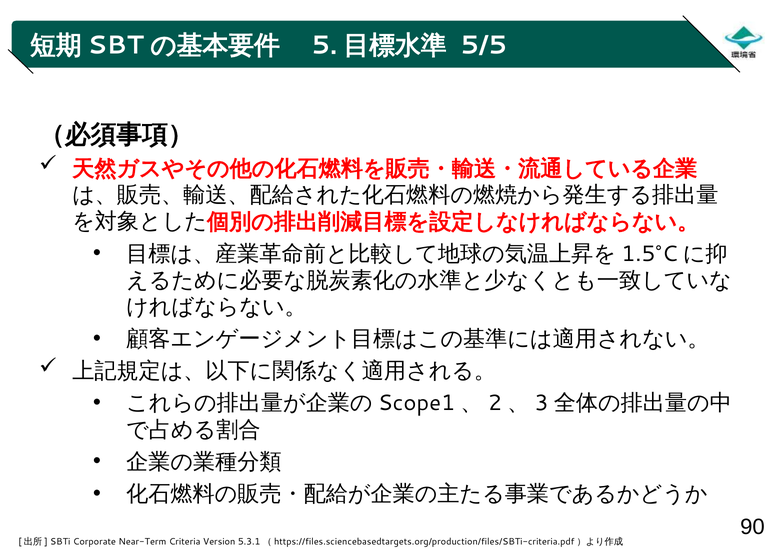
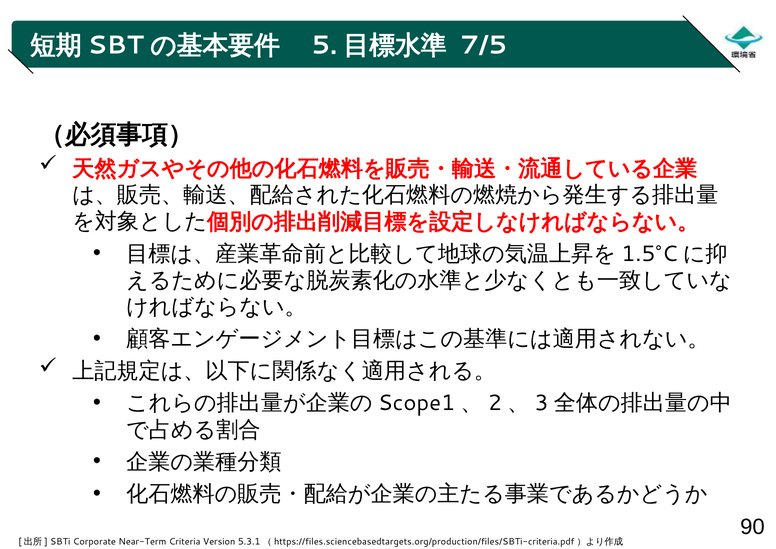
5/5: 5/5 -> 7/5
